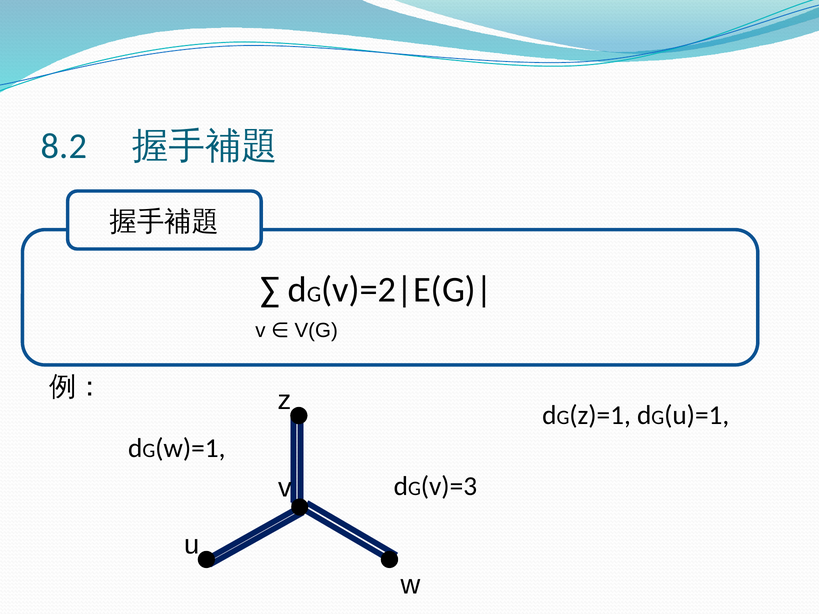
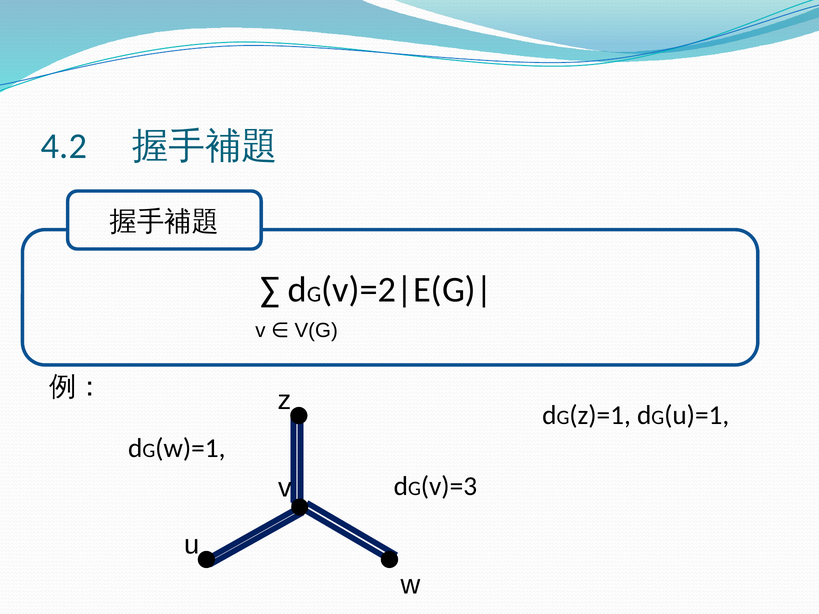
8.2: 8.2 -> 4.2
